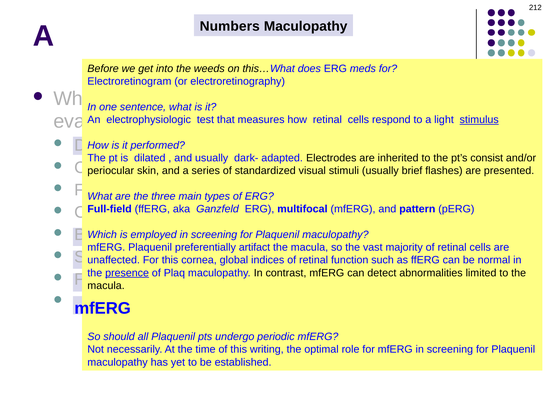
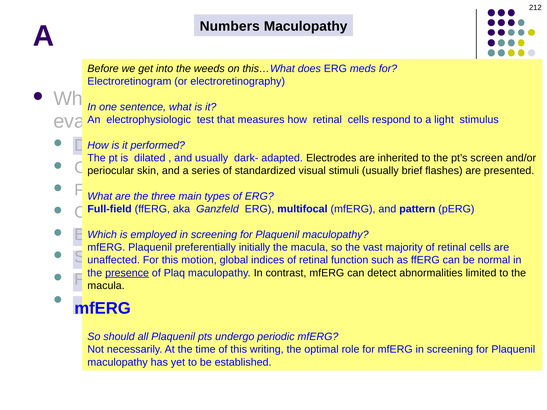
stimulus underline: present -> none
consist: consist -> screen
artifact: artifact -> initially
this cornea: cornea -> motion
